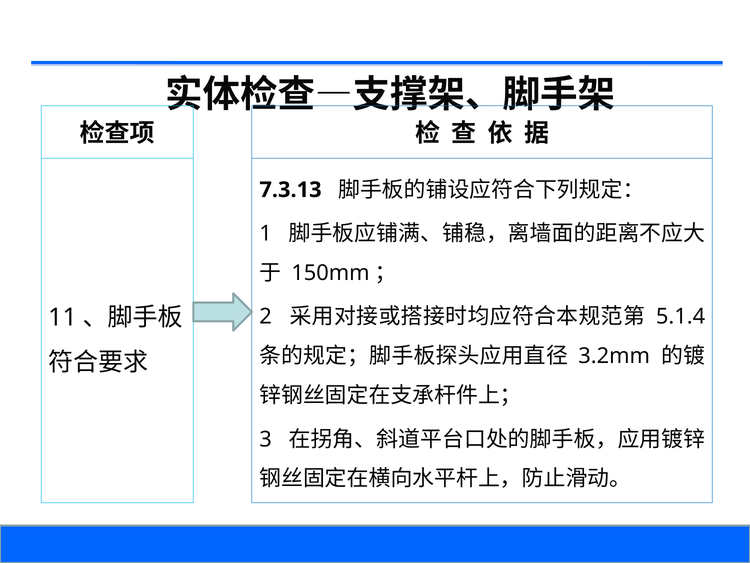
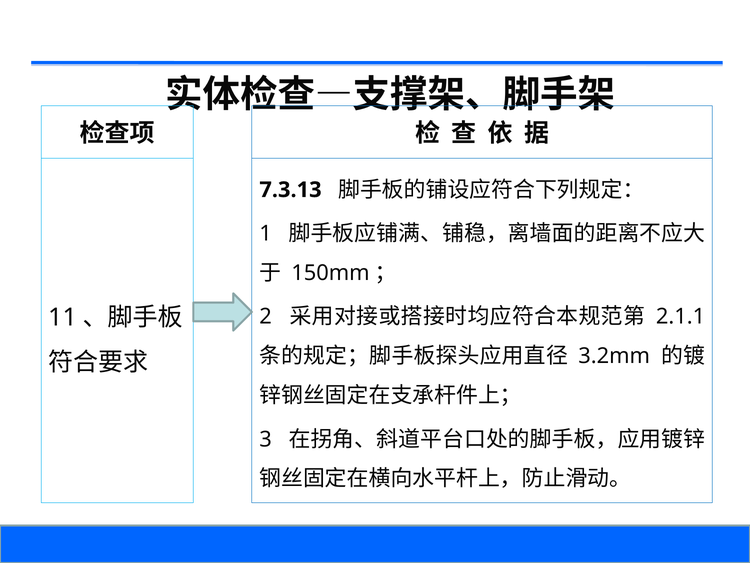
5.1.4: 5.1.4 -> 2.1.1
